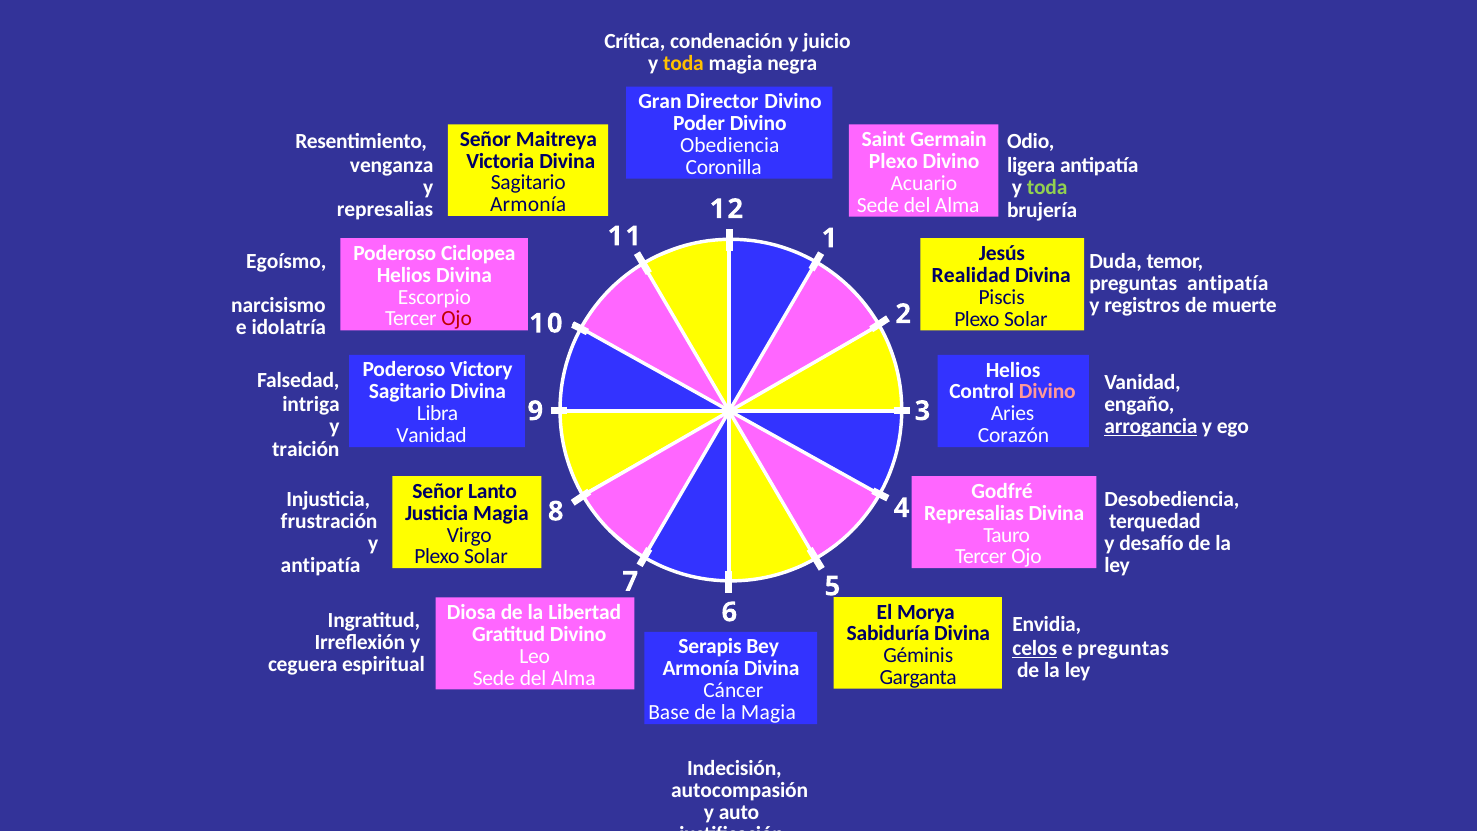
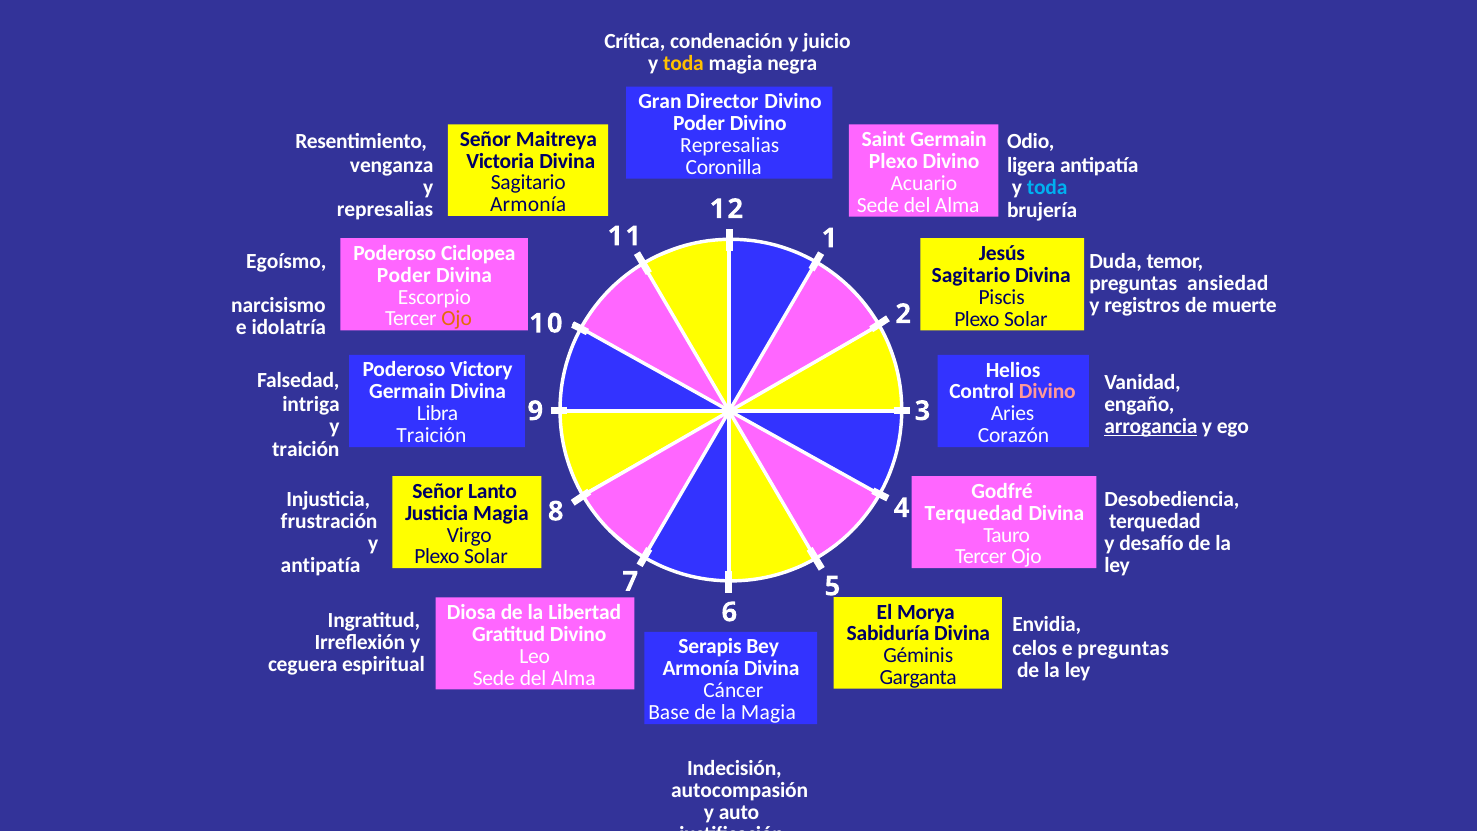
Obediencia at (730, 145): Obediencia -> Represalias
toda at (1047, 188) colour: light green -> light blue
Helios at (404, 275): Helios -> Poder
Realidad at (971, 275): Realidad -> Sagitario
preguntas antipatía: antipatía -> ansiedad
Ojo at (457, 319) colour: red -> orange
Sagitario at (407, 392): Sagitario -> Germain
Vanidad at (432, 436): Vanidad -> Traición
Represalias at (974, 513): Represalias -> Terquedad
celos underline: present -> none
